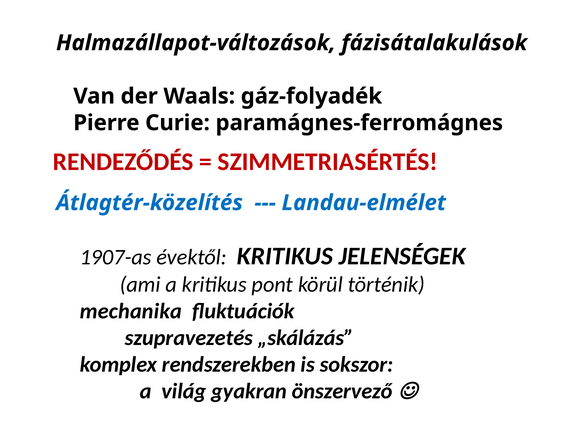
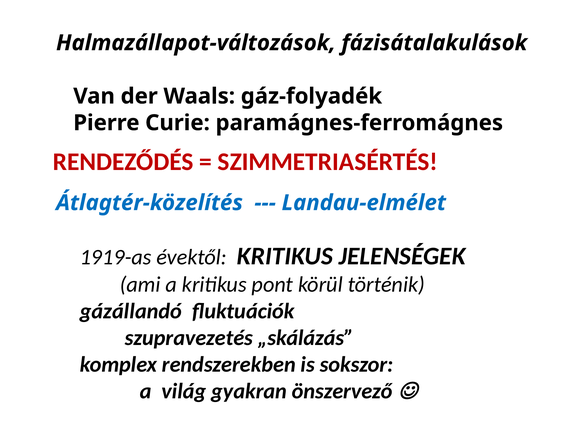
1907-as: 1907-as -> 1919-as
mechanika: mechanika -> gázállandó
